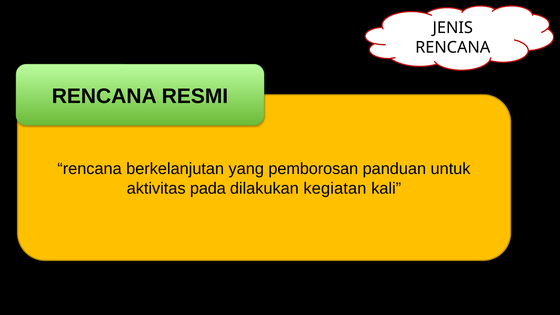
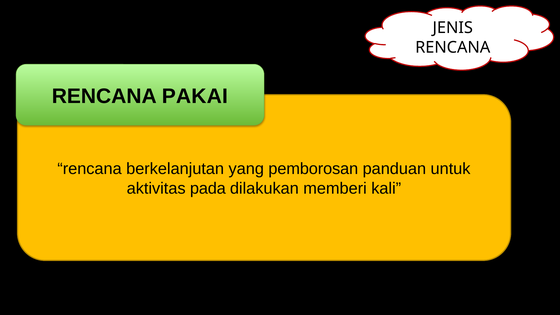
RESMI: RESMI -> PAKAI
kegiatan: kegiatan -> memberi
